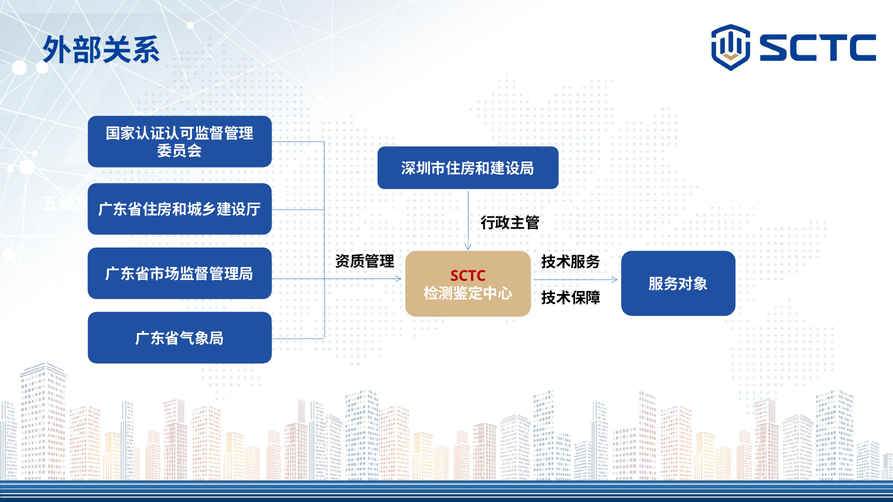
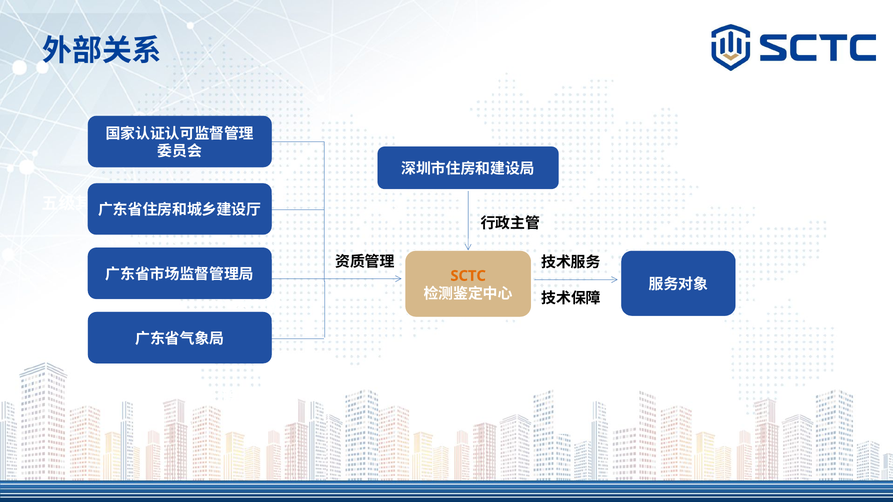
SCTC colour: red -> orange
